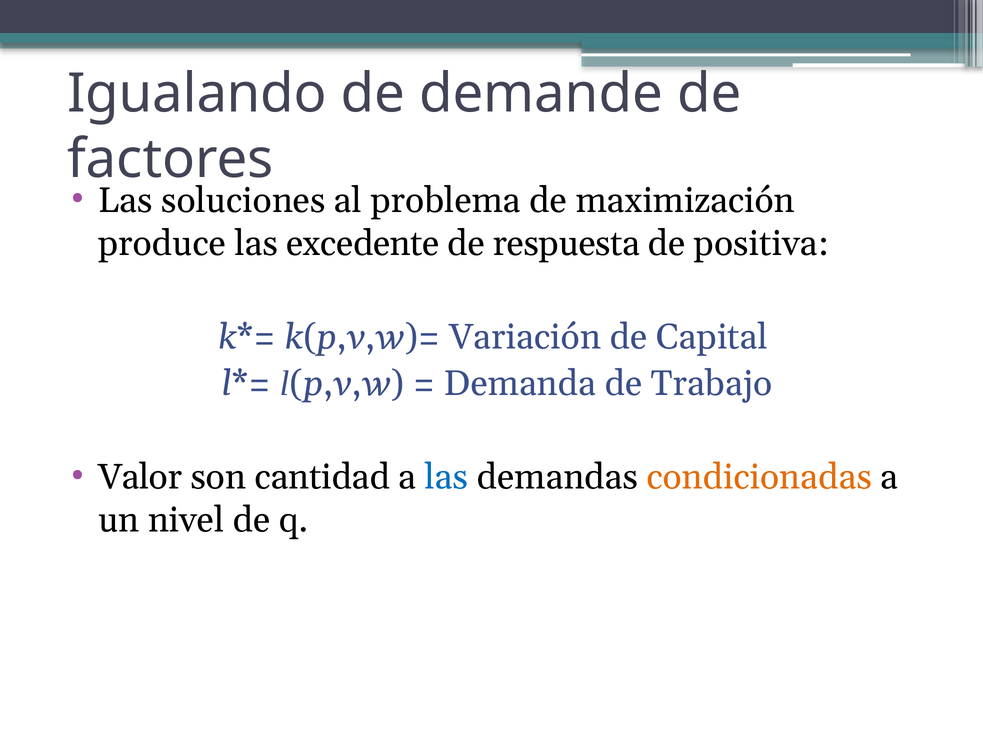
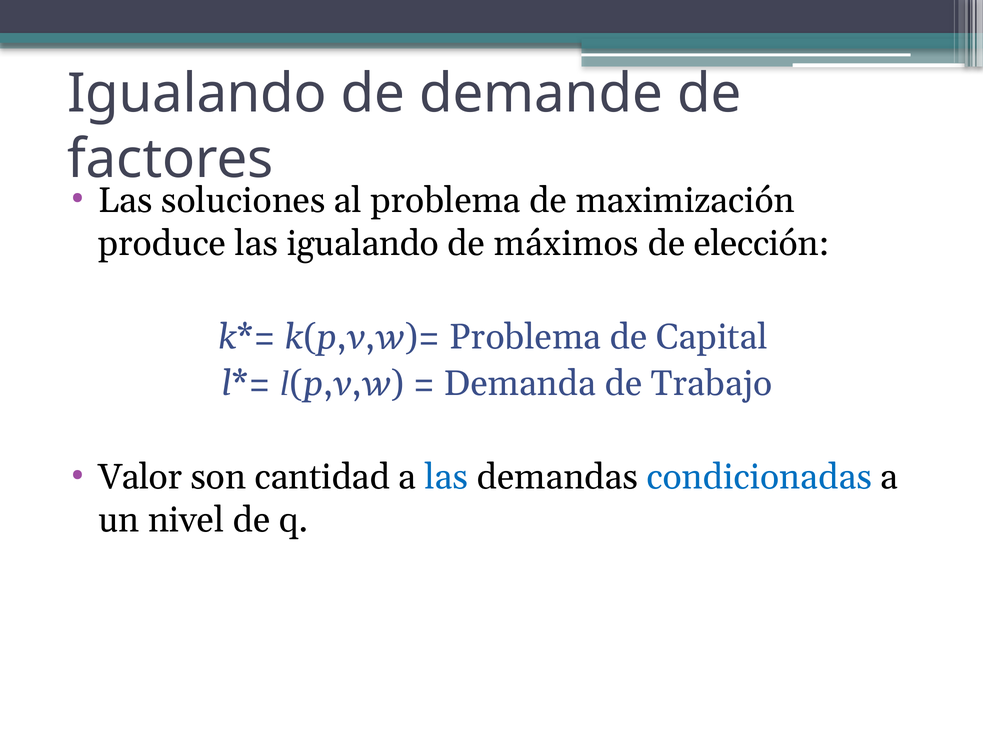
las excedente: excedente -> igualando
respuesta: respuesta -> máximos
positiva: positiva -> elección
k(p,v,w)= Variación: Variación -> Problema
condicionadas colour: orange -> blue
